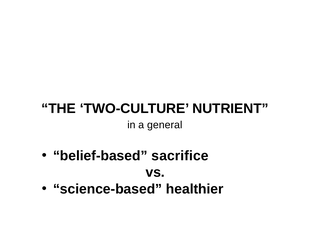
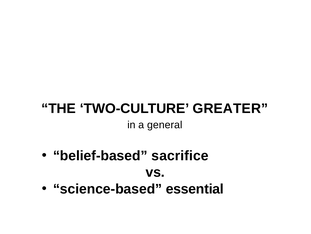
NUTRIENT: NUTRIENT -> GREATER
healthier: healthier -> essential
